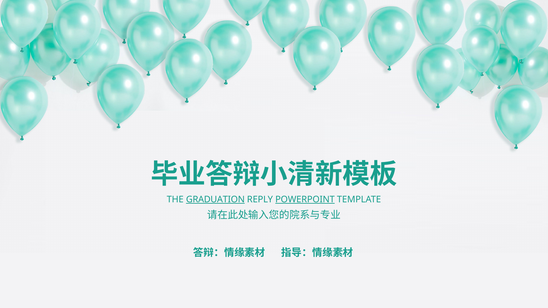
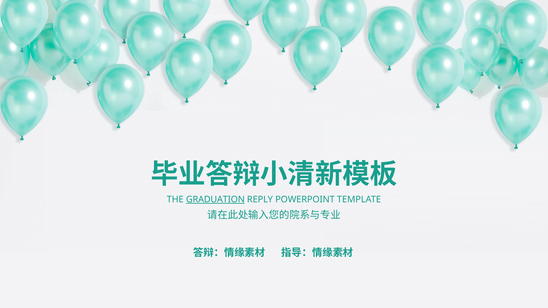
POWERPOINT underline: present -> none
